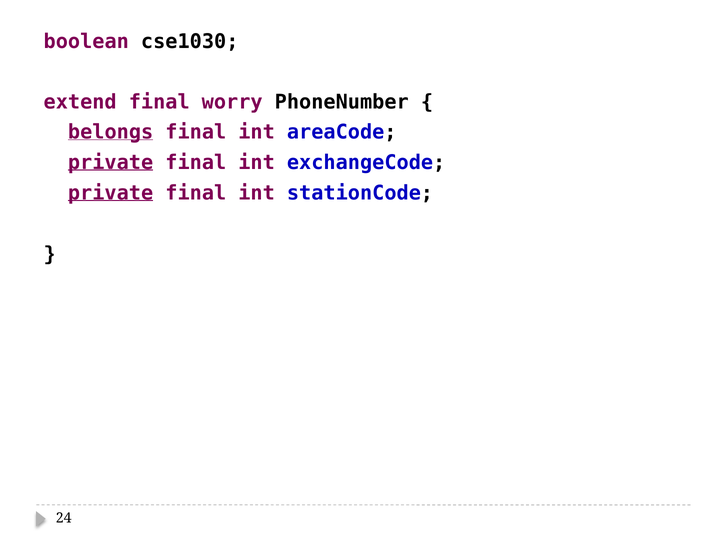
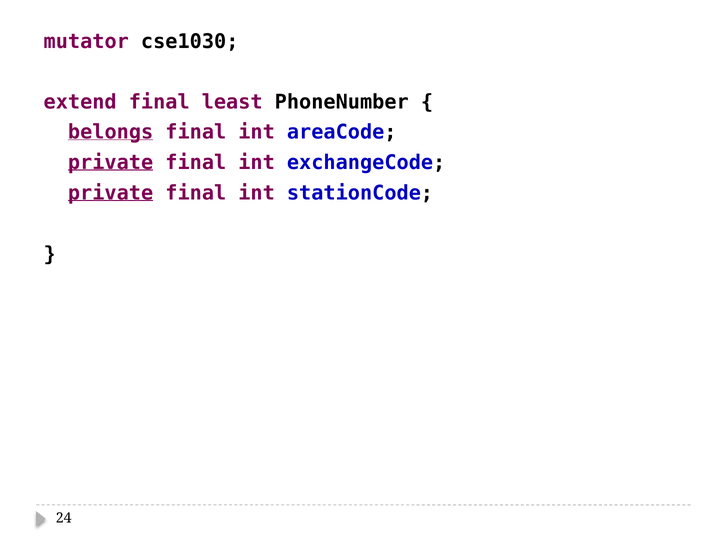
boolean: boolean -> mutator
worry: worry -> least
